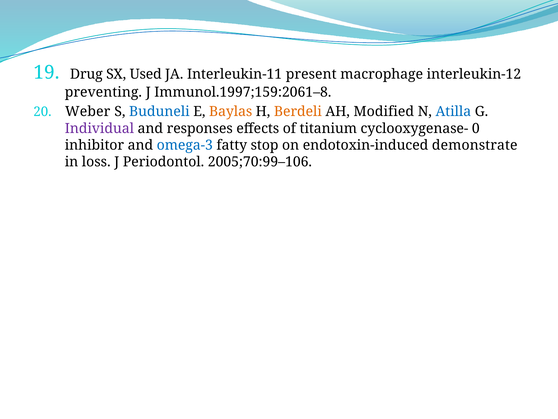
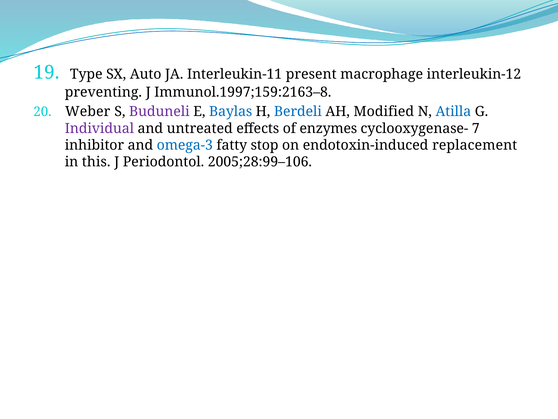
Drug: Drug -> Type
Used: Used -> Auto
Immunol.1997;159:2061–8: Immunol.1997;159:2061–8 -> Immunol.1997;159:2163–8
Buduneli colour: blue -> purple
Baylas colour: orange -> blue
Berdeli colour: orange -> blue
responses: responses -> untreated
titanium: titanium -> enzymes
0: 0 -> 7
demonstrate: demonstrate -> replacement
loss: loss -> this
2005;70:99–106: 2005;70:99–106 -> 2005;28:99–106
